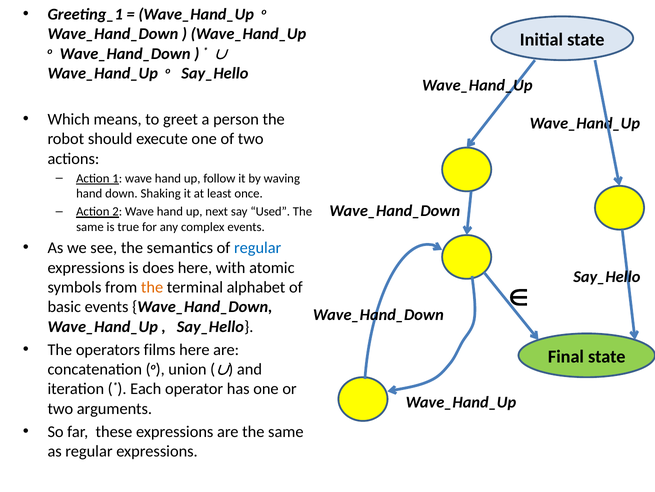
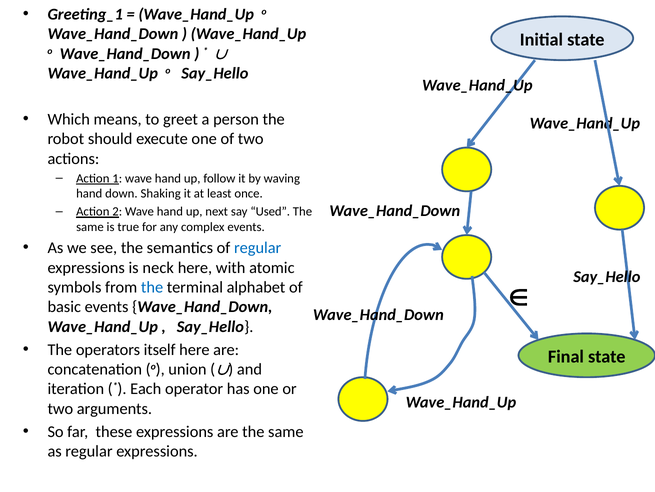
does: does -> neck
the at (152, 287) colour: orange -> blue
films: films -> itself
